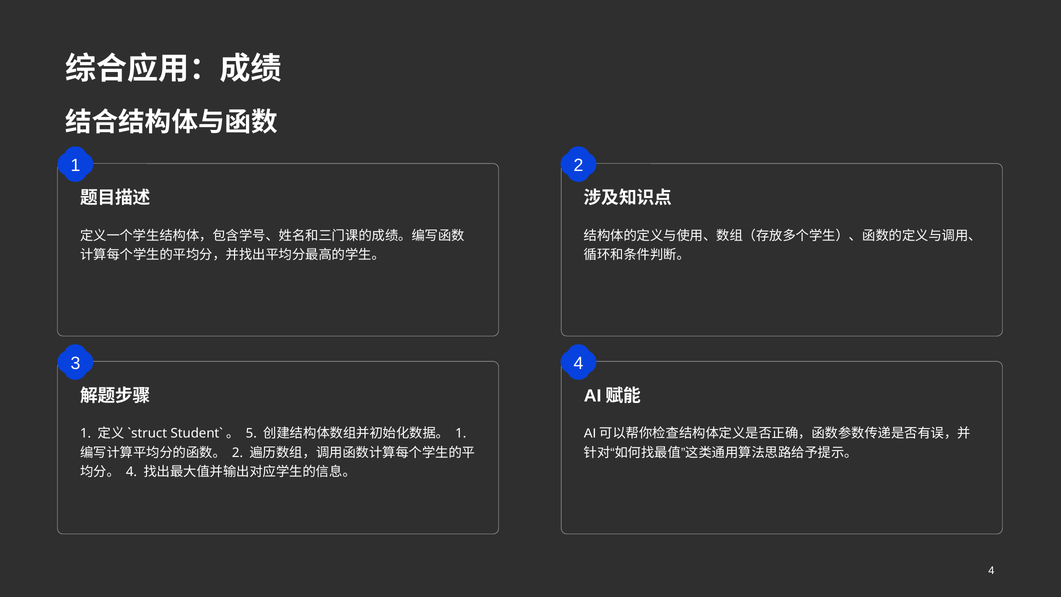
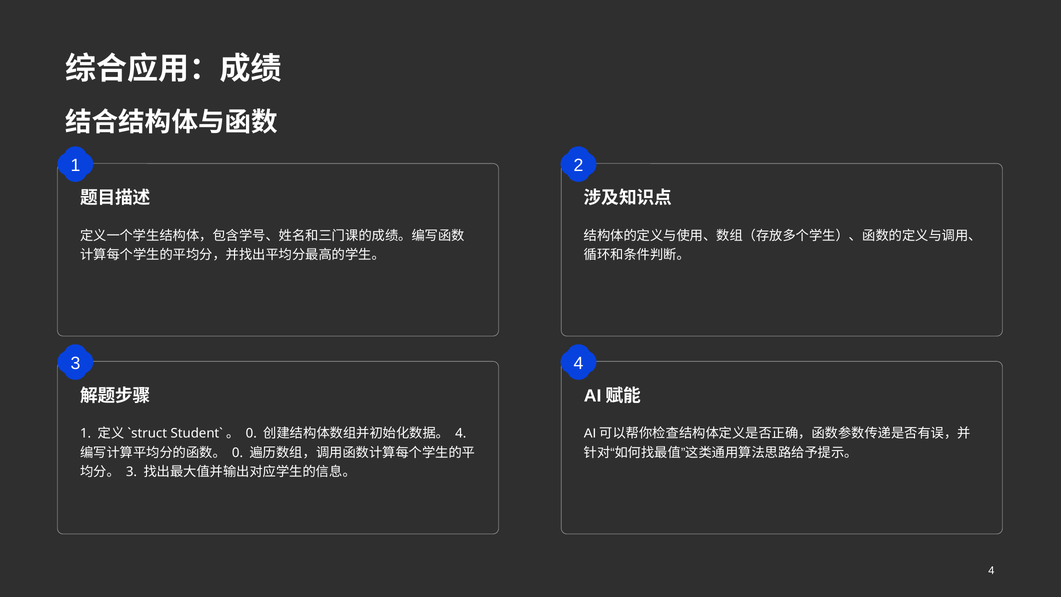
5 at (251, 433): 5 -> 0
1 at (461, 433): 1 -> 4
2 at (238, 452): 2 -> 0
4 at (131, 472): 4 -> 3
